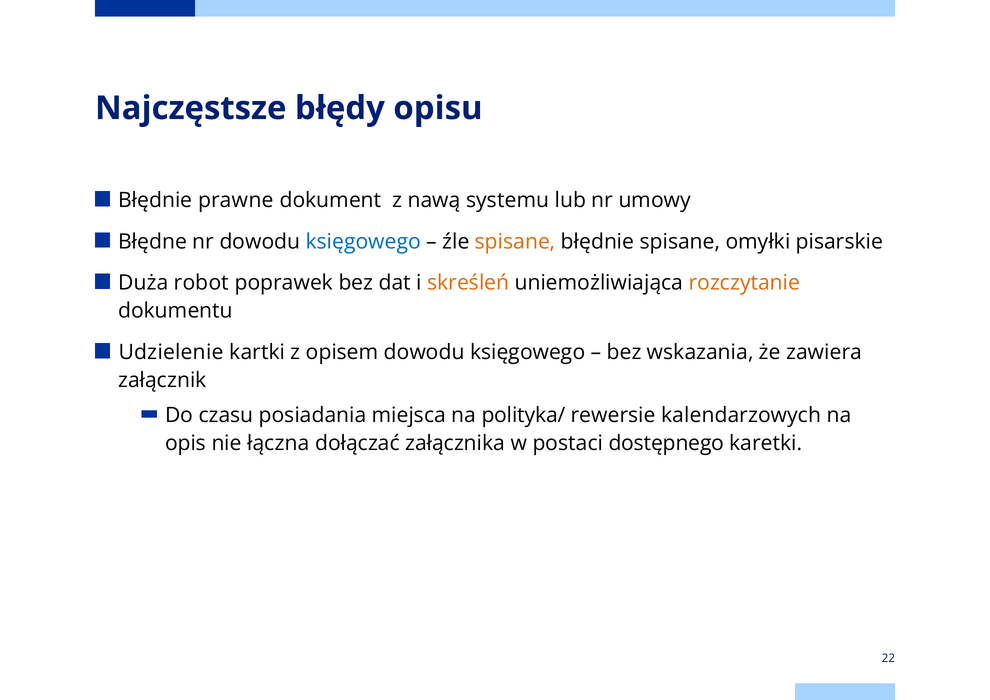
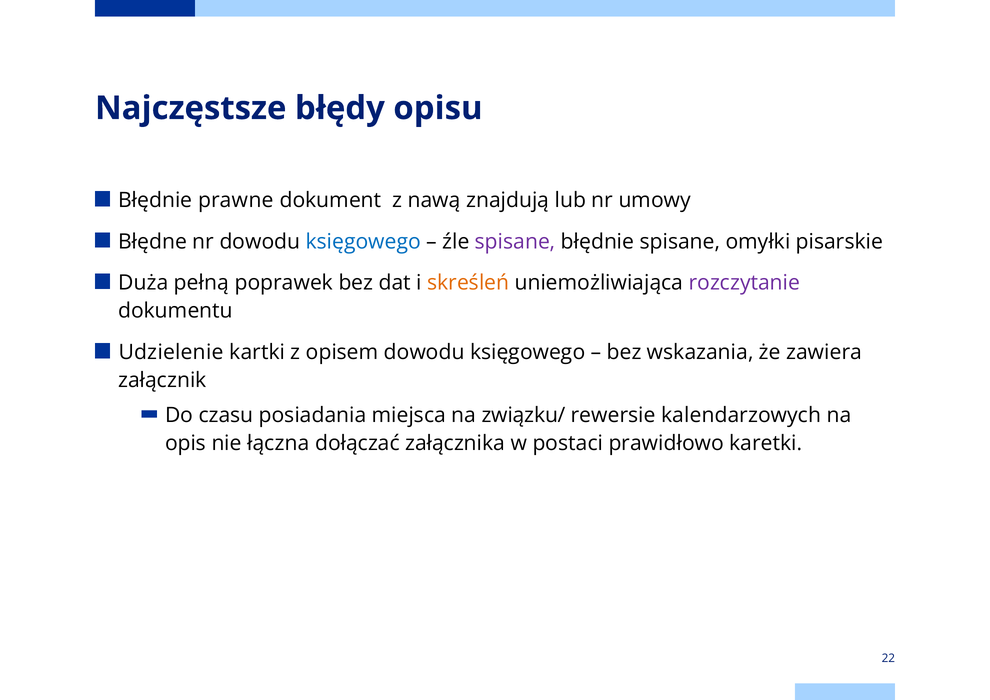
systemu: systemu -> znajdują
spisane at (515, 242) colour: orange -> purple
robot: robot -> pełną
rozczytanie colour: orange -> purple
polityka/: polityka/ -> związku/
dostępnego: dostępnego -> prawidłowo
